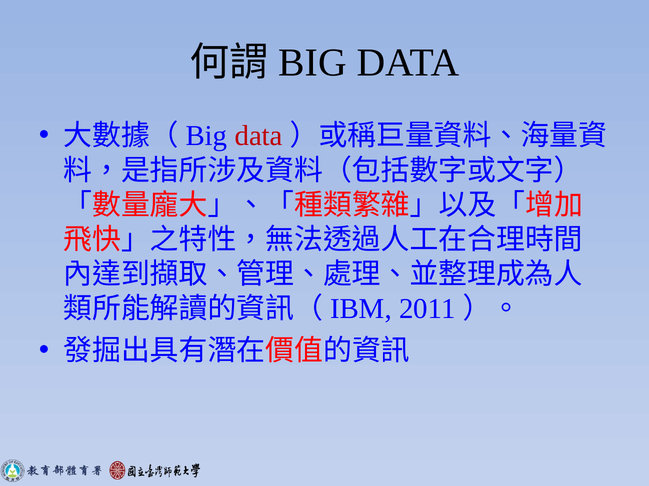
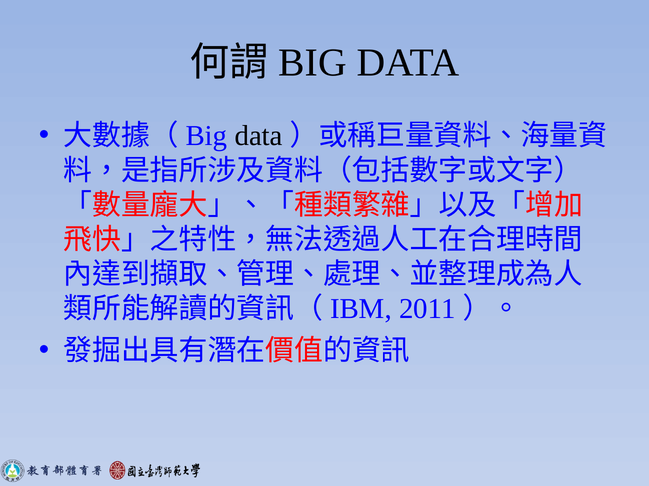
data at (259, 136) colour: red -> black
